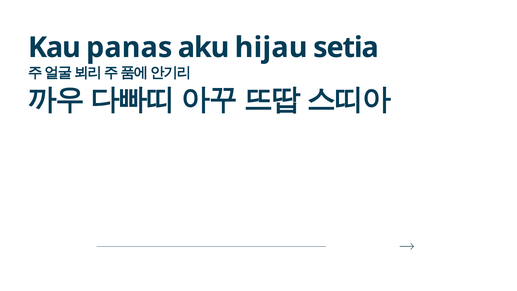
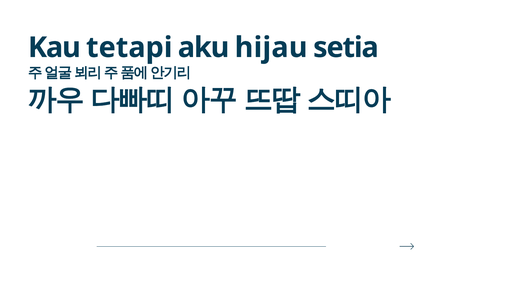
panas: panas -> tetapi
